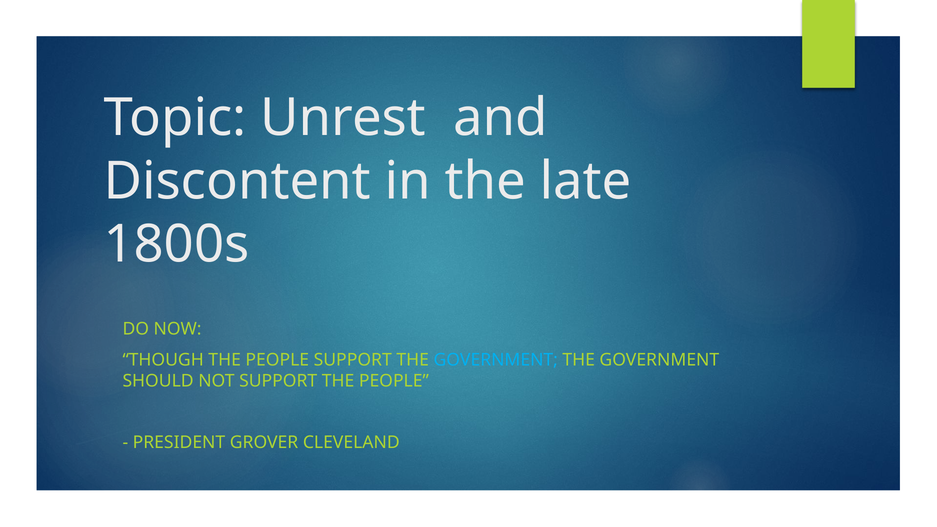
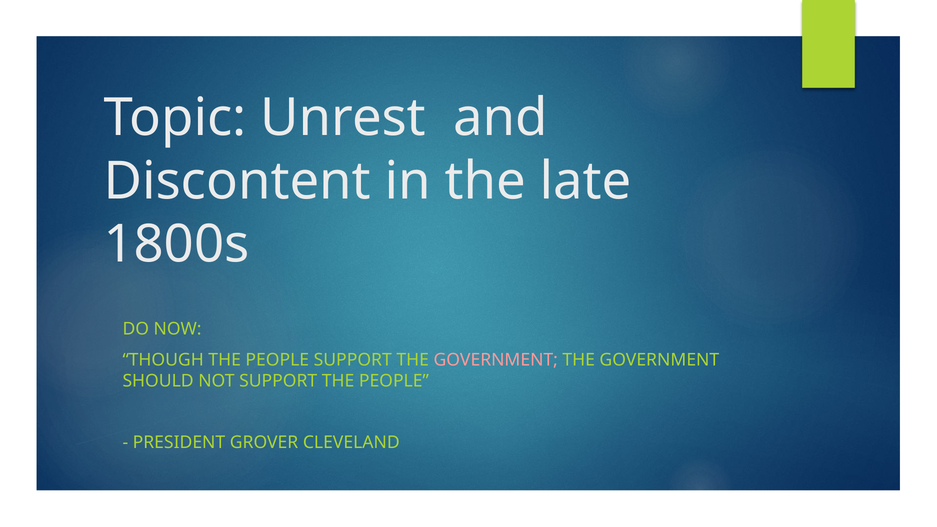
GOVERNMENT at (496, 360) colour: light blue -> pink
